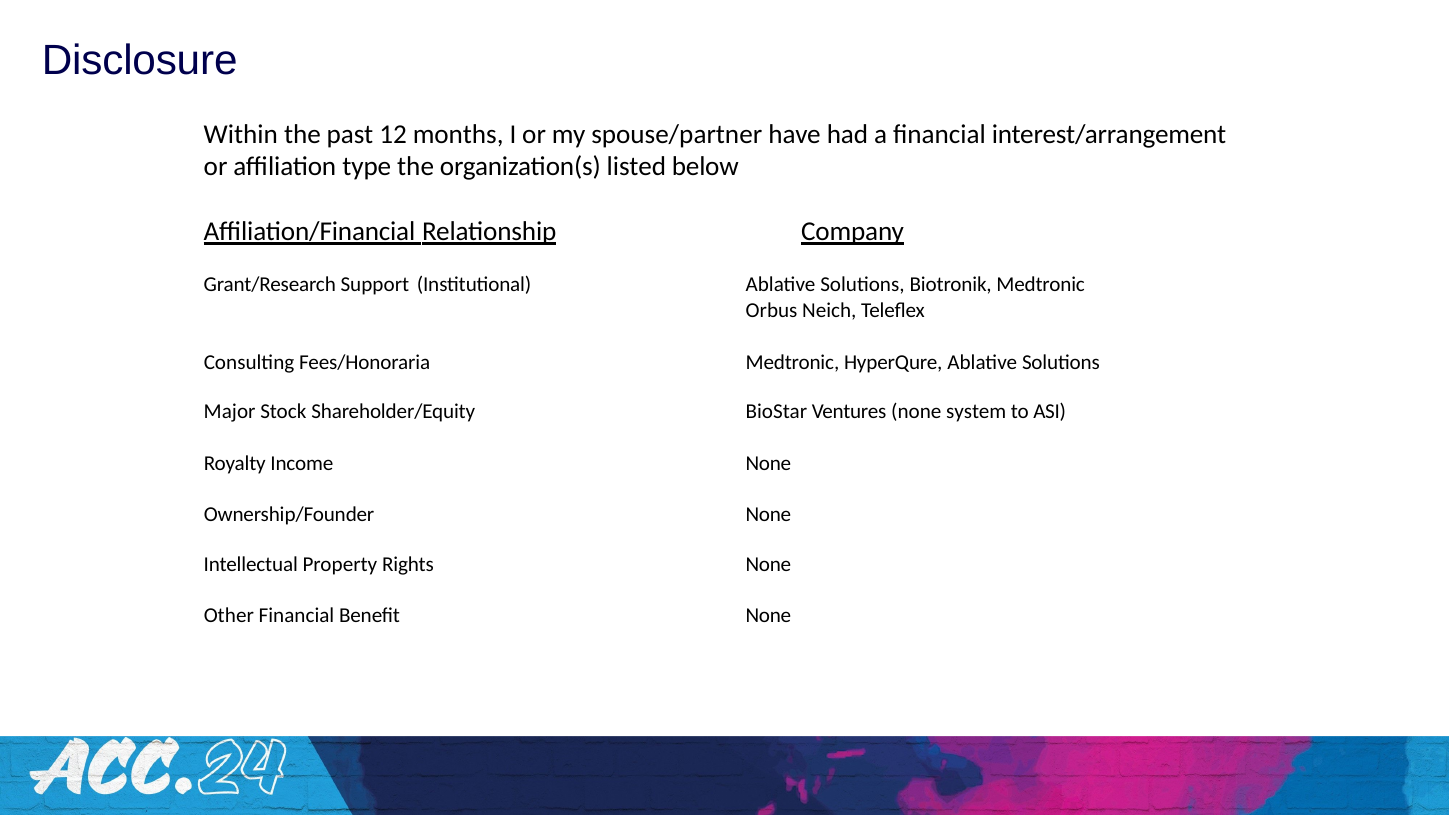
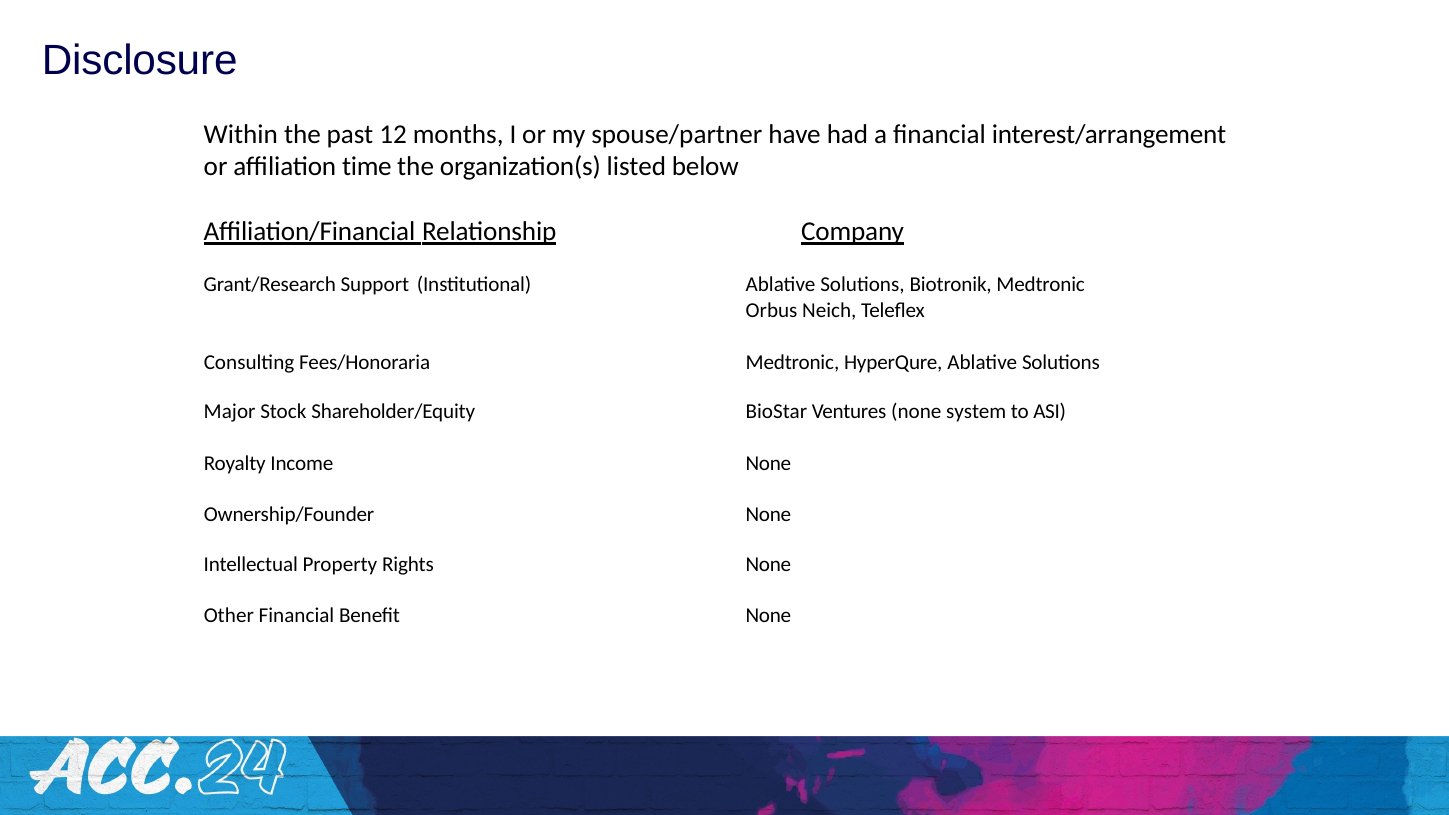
type: type -> time
